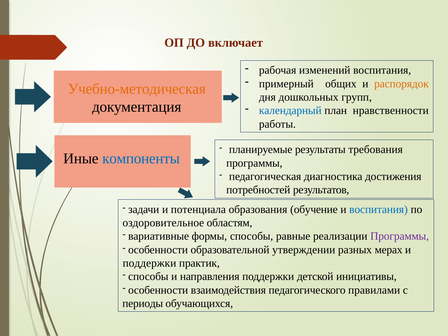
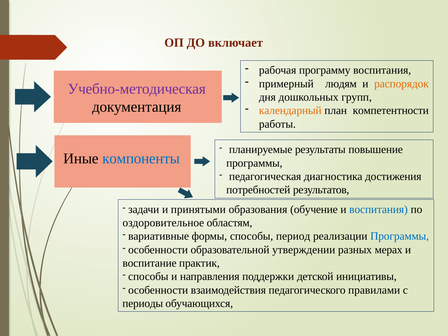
изменений: изменений -> программу
общих: общих -> людям
Учебно-методическая colour: orange -> purple
календарный colour: blue -> orange
нравственности: нравственности -> компетентности
требования: требования -> повышение
потенциала: потенциала -> принятыми
равные: равные -> период
Программы at (400, 236) colour: purple -> blue
поддержки at (149, 263): поддержки -> воспитание
